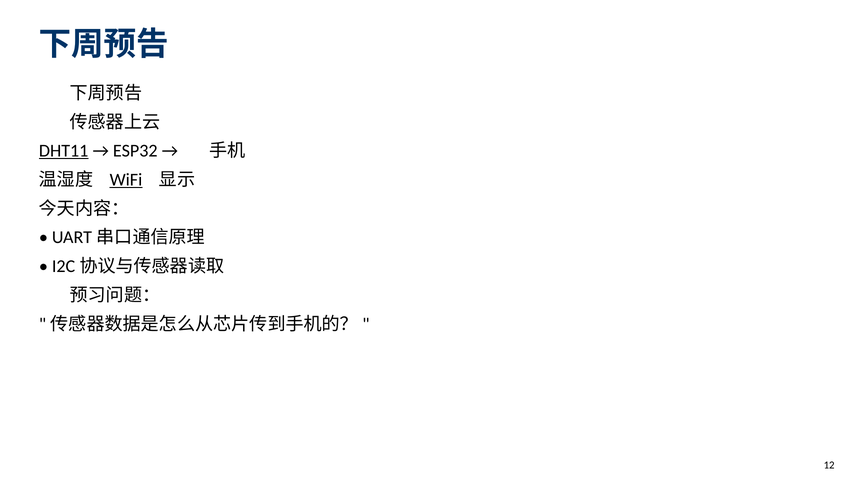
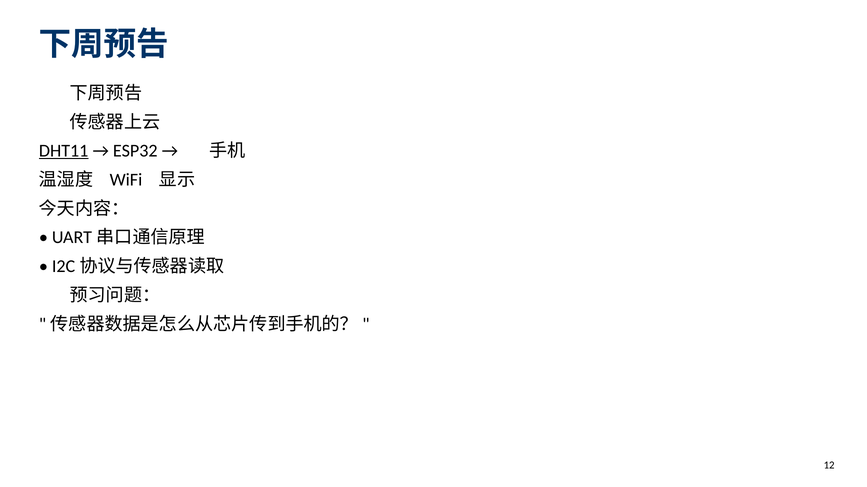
WiFi underline: present -> none
